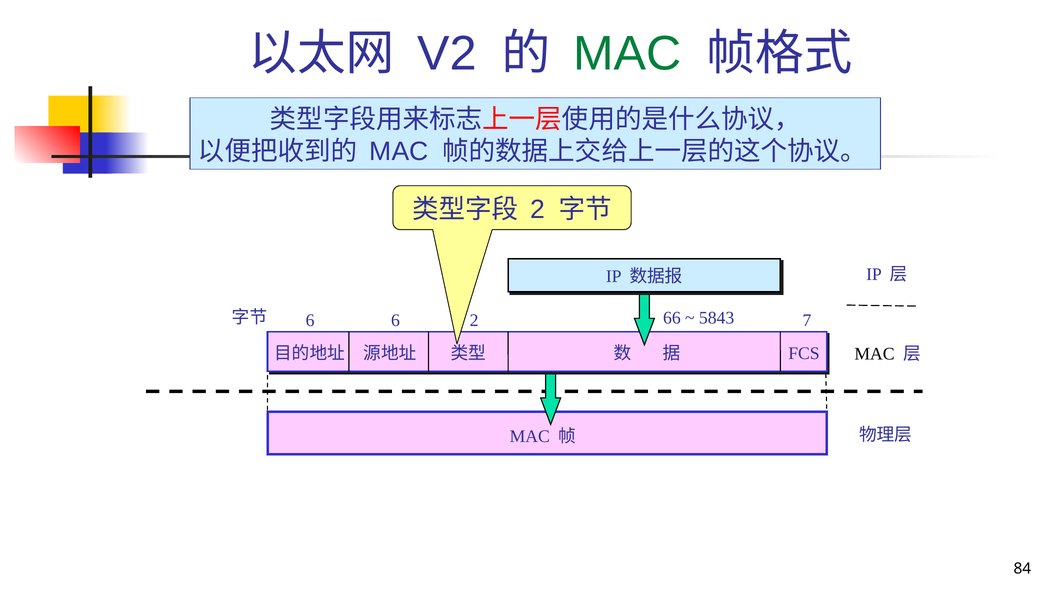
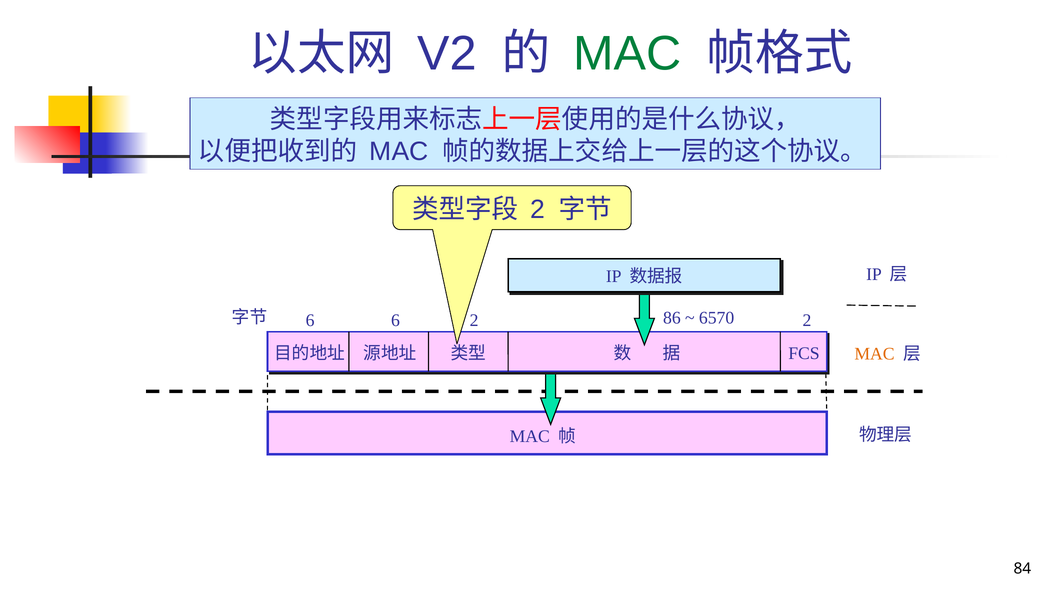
66: 66 -> 86
5843: 5843 -> 6570
7 at (807, 321): 7 -> 2
MAC at (874, 354) colour: black -> orange
